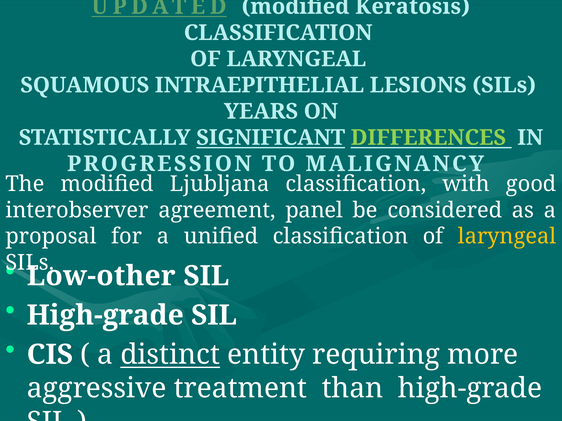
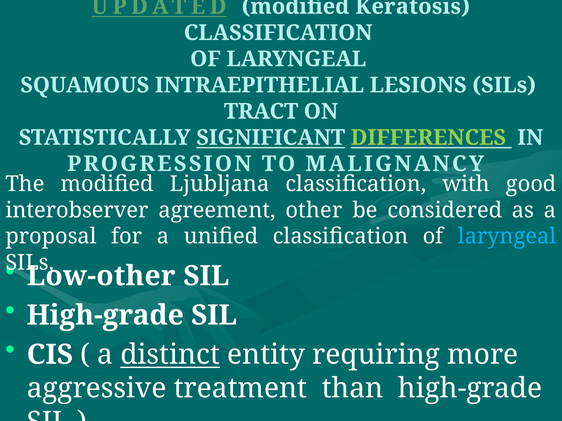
YEARS: YEARS -> TRACT
panel: panel -> other
laryngeal at (507, 237) colour: yellow -> light blue
